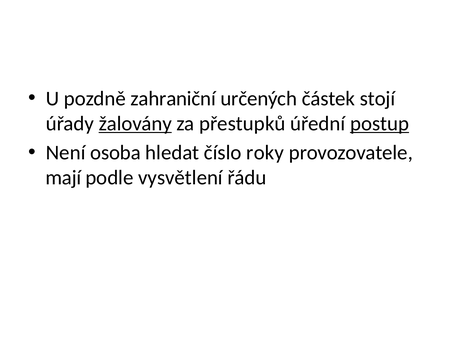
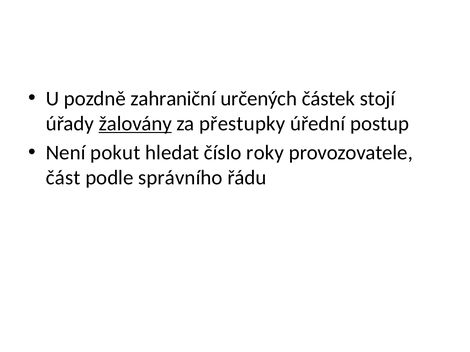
přestupků: přestupků -> přestupky
postup underline: present -> none
osoba: osoba -> pokut
mají: mají -> část
vysvětlení: vysvětlení -> správního
